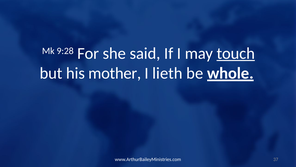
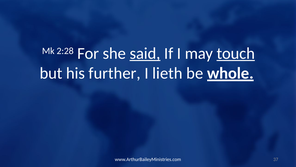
9:28: 9:28 -> 2:28
said underline: none -> present
mother: mother -> further
